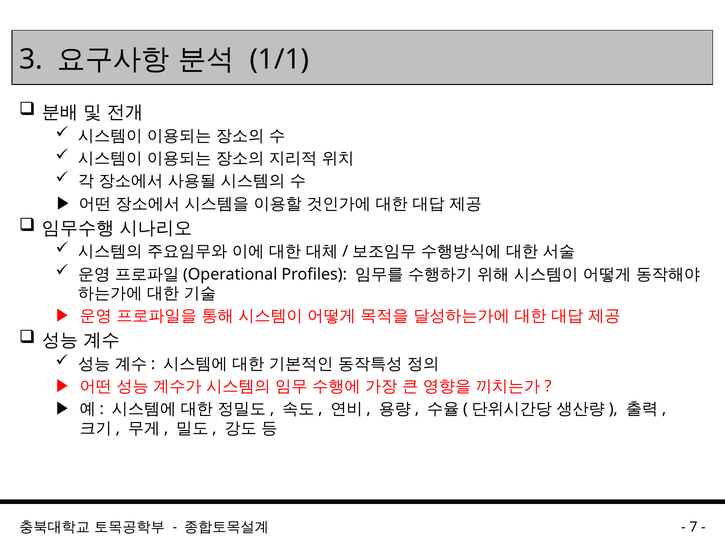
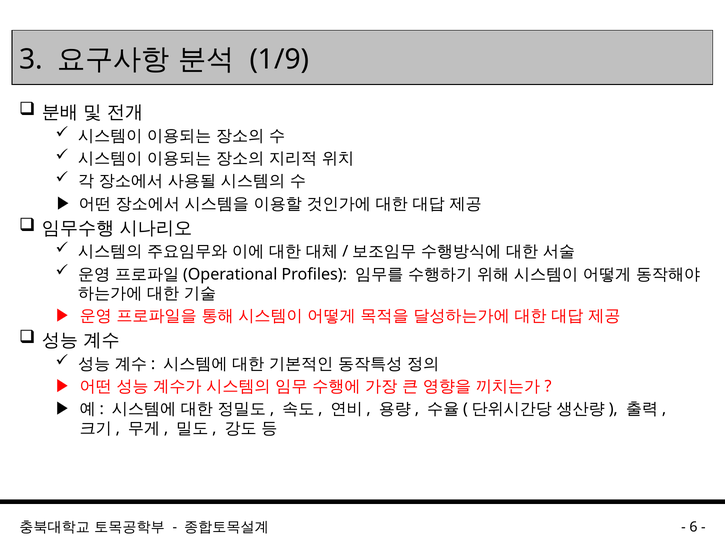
1/1: 1/1 -> 1/9
7: 7 -> 6
